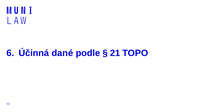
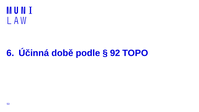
dané: dané -> době
21: 21 -> 92
